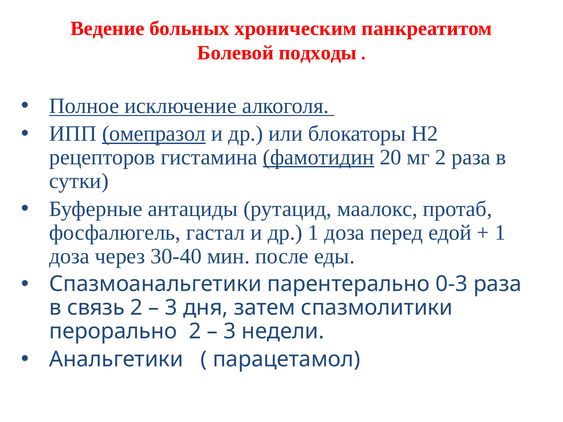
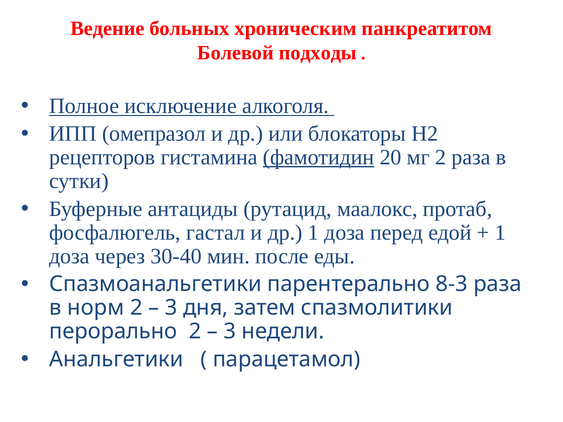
омепразол underline: present -> none
0-3: 0-3 -> 8-3
связь: связь -> норм
